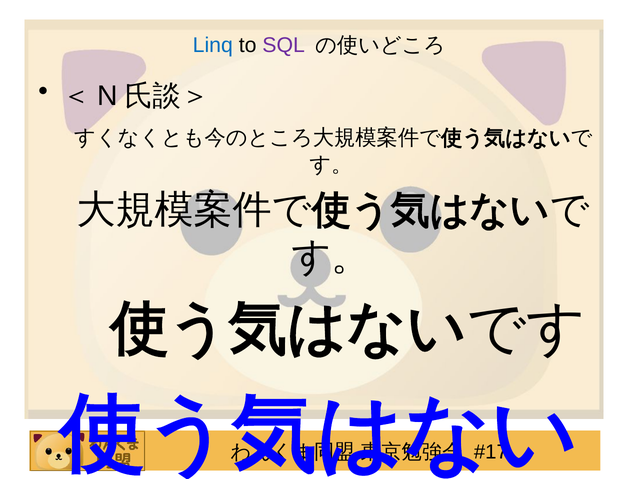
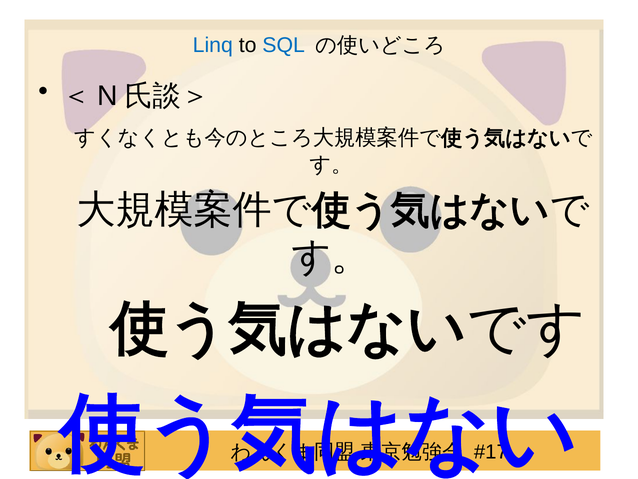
SQL colour: purple -> blue
